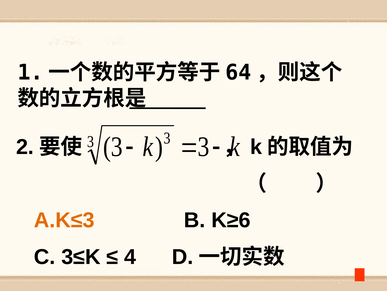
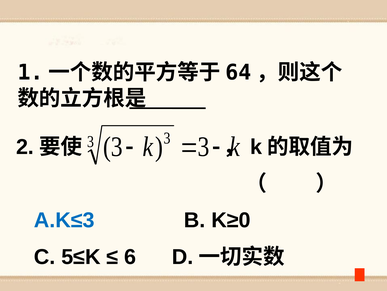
A.K≤3 colour: orange -> blue
K≥6: K≥6 -> K≥0
3≤K: 3≤K -> 5≤K
4: 4 -> 6
